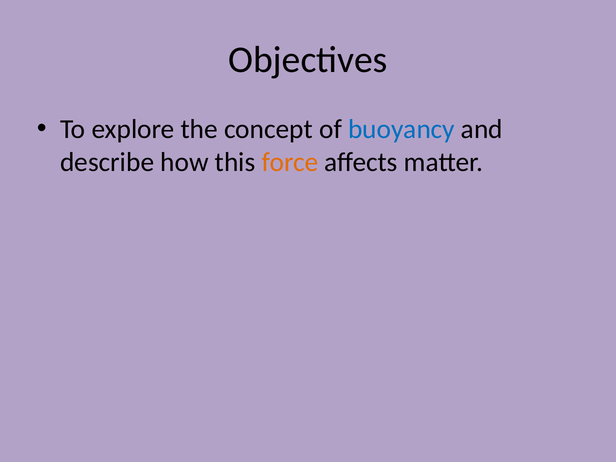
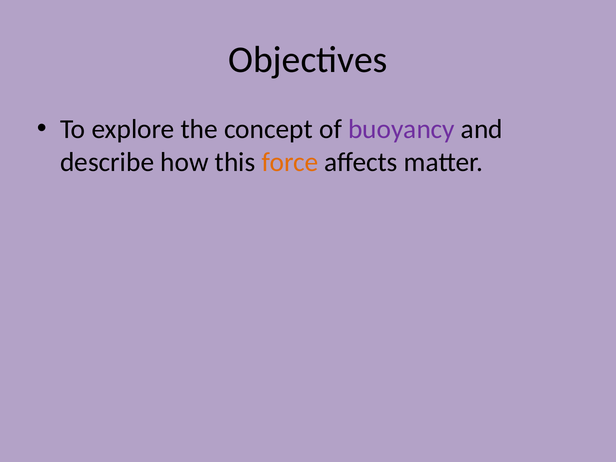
buoyancy colour: blue -> purple
